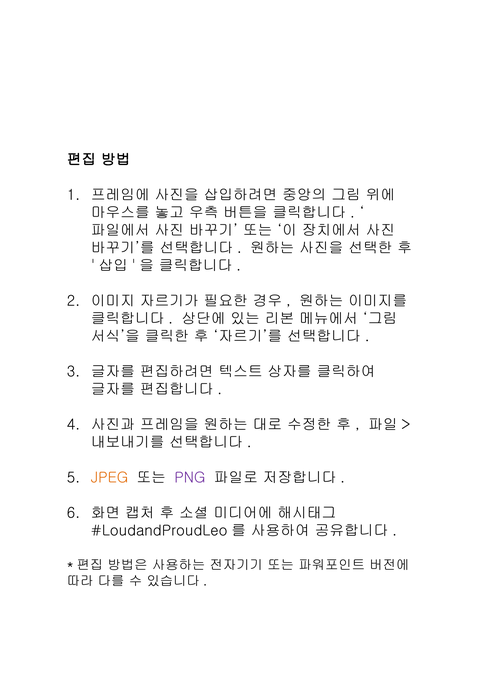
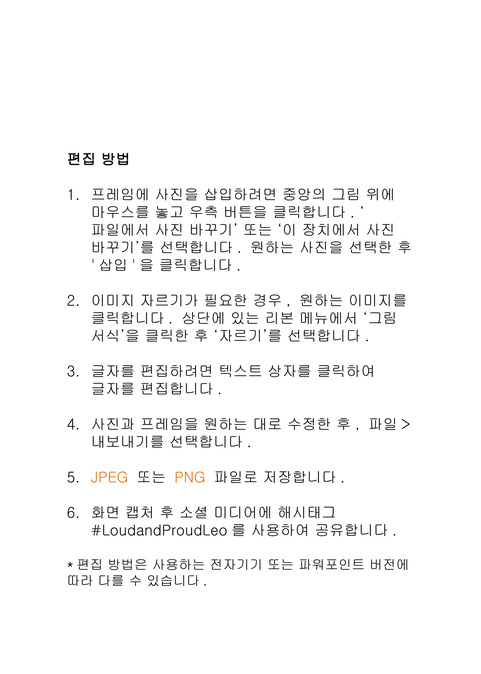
PNG colour: purple -> orange
